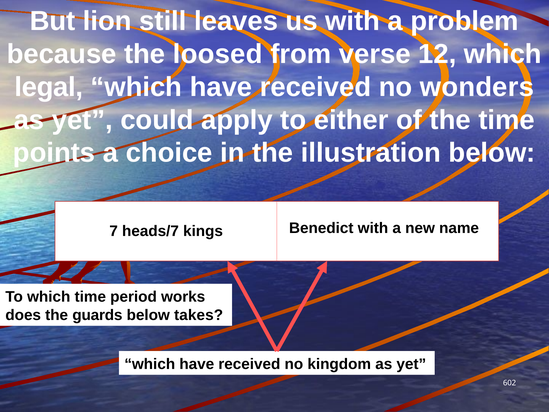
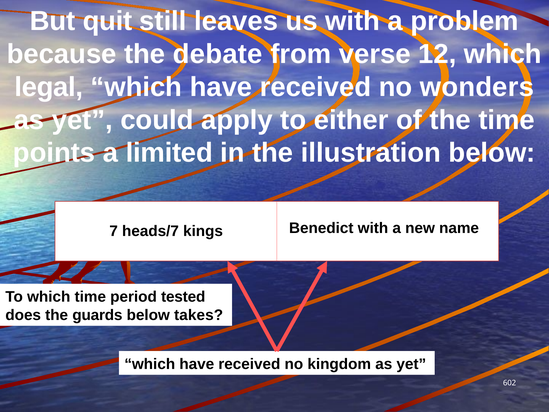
lion: lion -> quit
loosed: loosed -> debate
choice: choice -> limited
works: works -> tested
